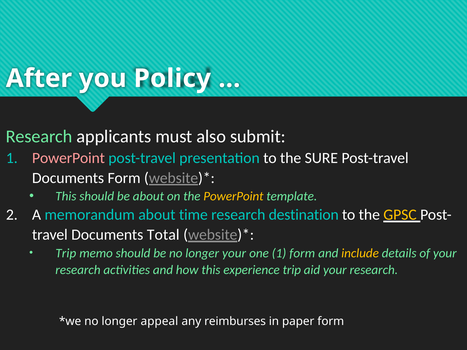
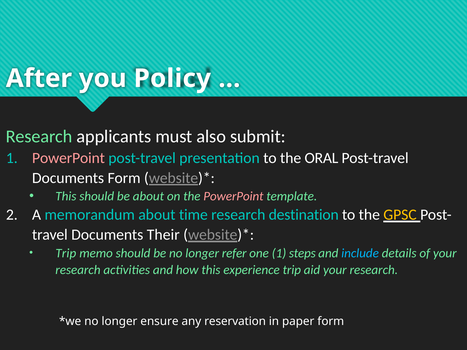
SURE: SURE -> ORAL
PowerPoint at (233, 196) colour: yellow -> pink
Total: Total -> Their
longer your: your -> refer
1 form: form -> steps
include colour: yellow -> light blue
appeal: appeal -> ensure
reimburses: reimburses -> reservation
